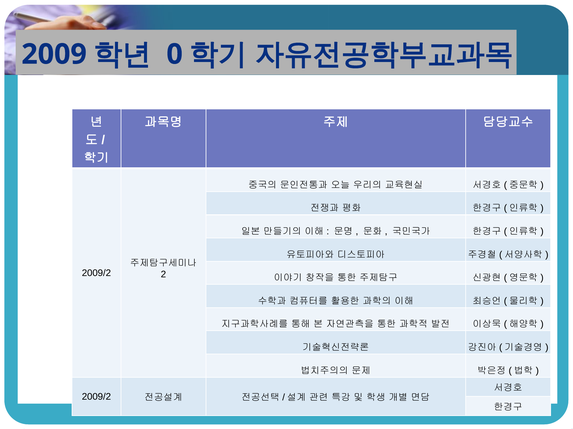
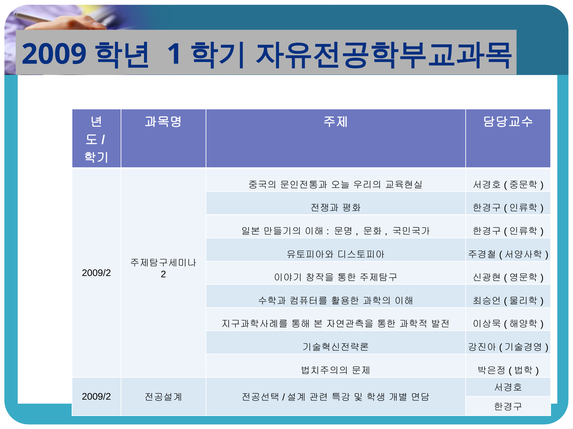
0: 0 -> 1
